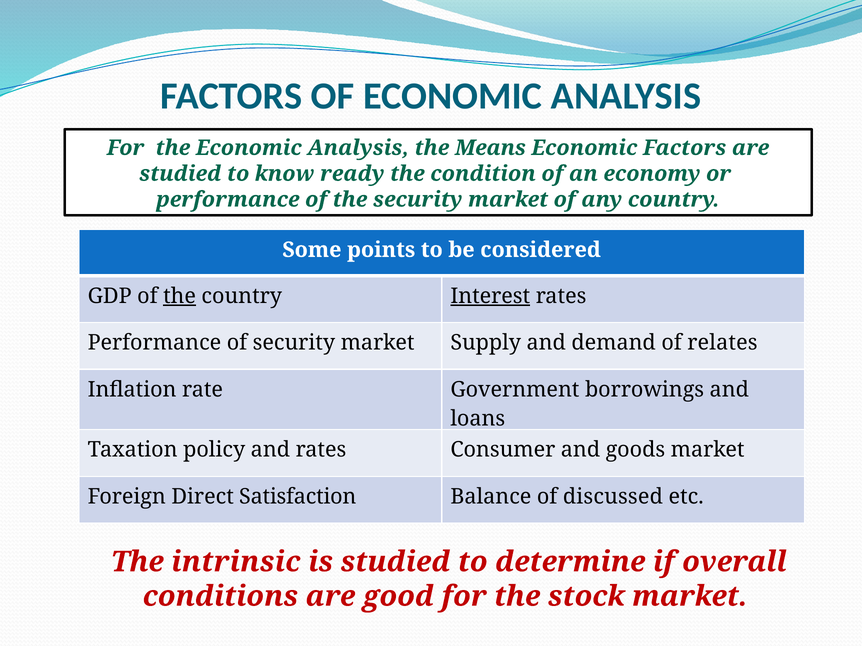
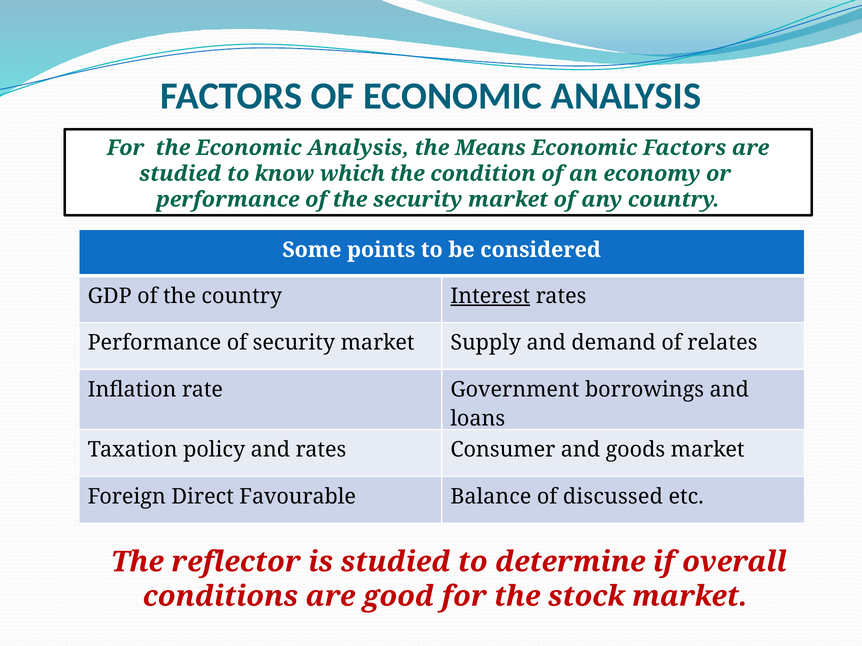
ready: ready -> which
the at (180, 296) underline: present -> none
Satisfaction: Satisfaction -> Favourable
intrinsic: intrinsic -> reflector
